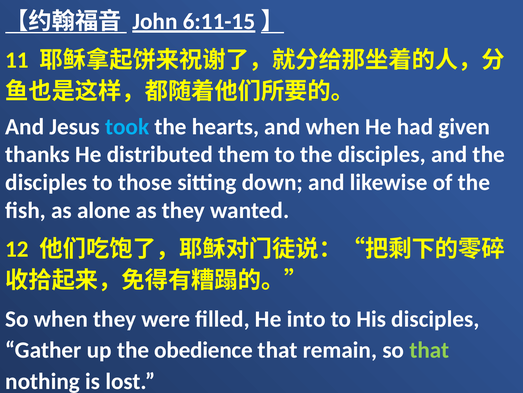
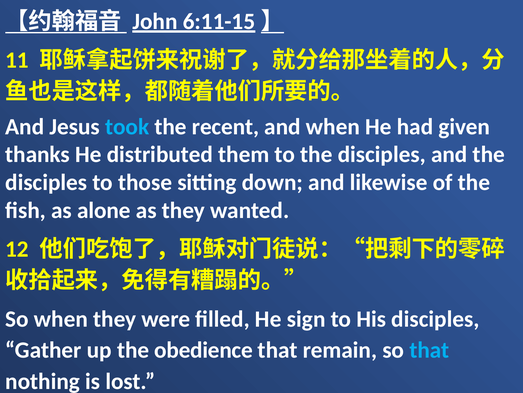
hearts: hearts -> recent
into: into -> sign
that at (429, 350) colour: light green -> light blue
